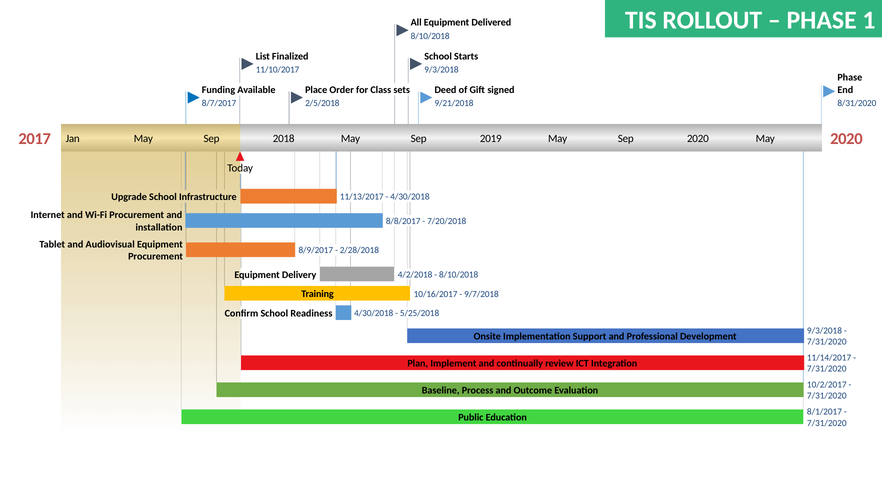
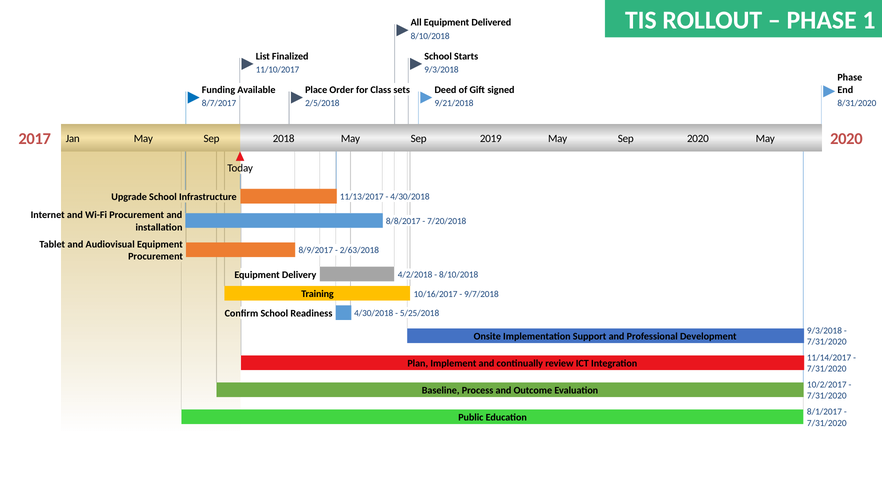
2/28/2018: 2/28/2018 -> 2/63/2018
